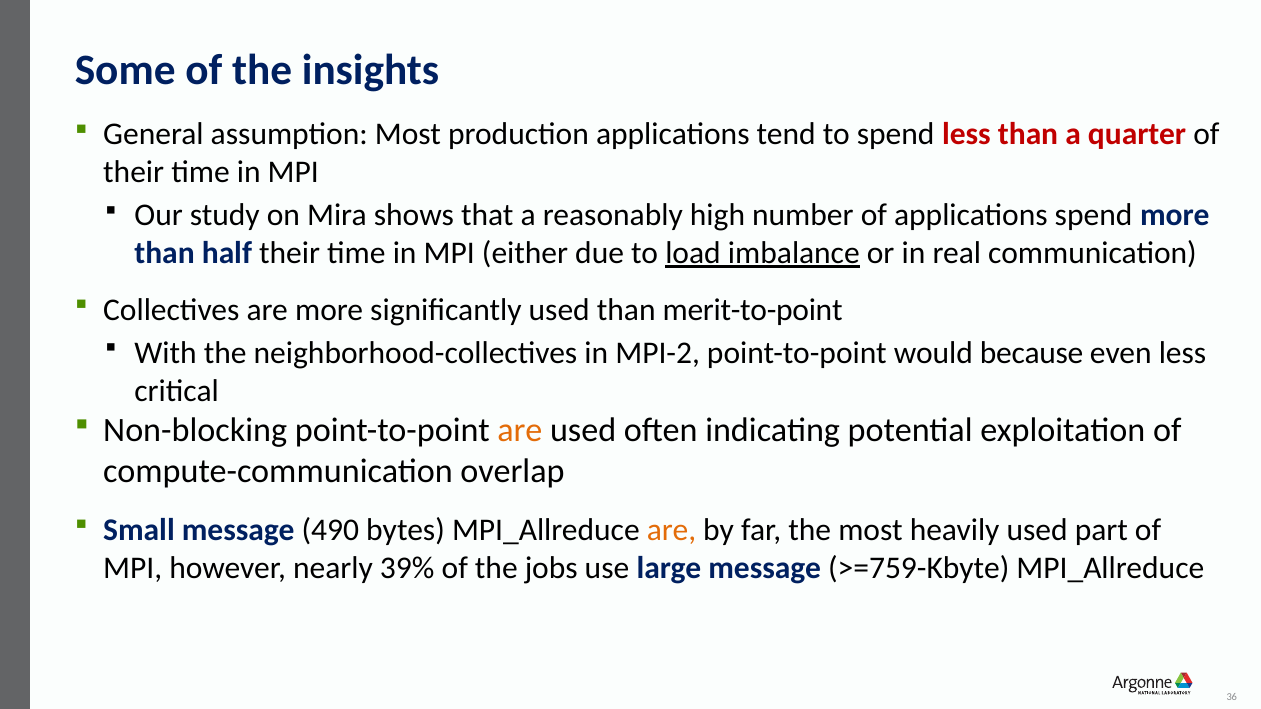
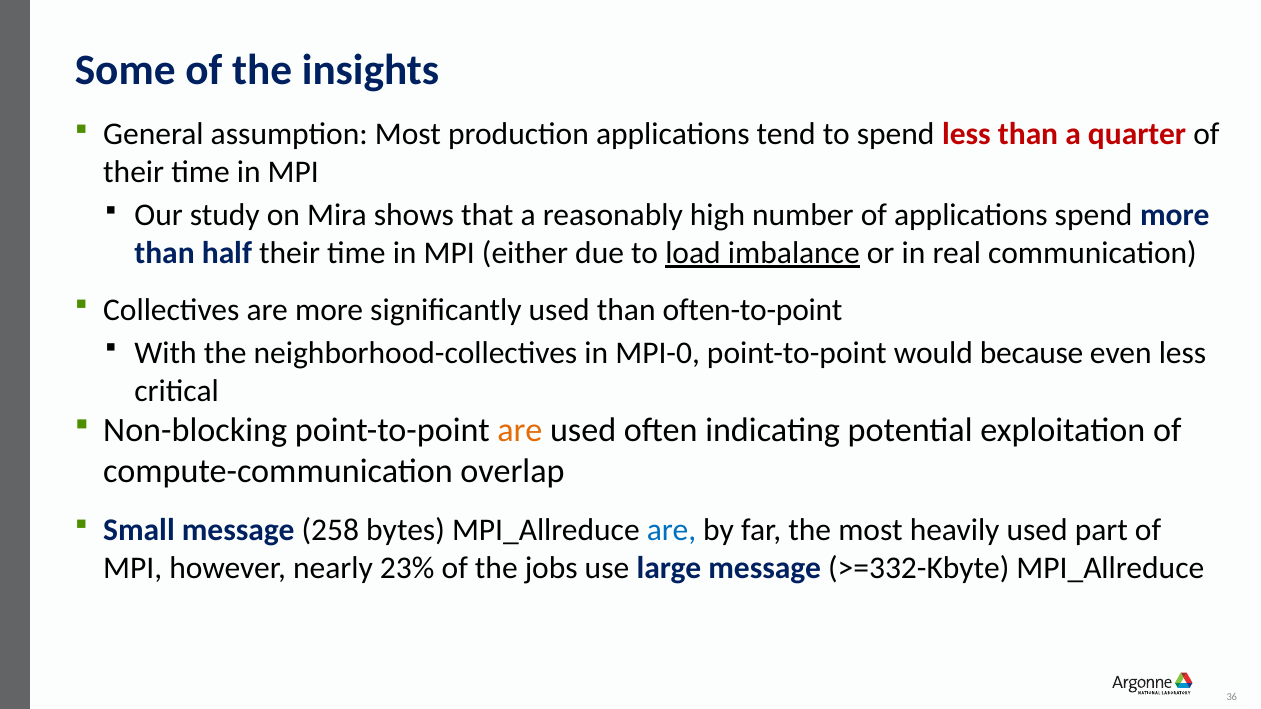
merit-to-point: merit-to-point -> often-to-point
MPI-2: MPI-2 -> MPI-0
490: 490 -> 258
are at (671, 530) colour: orange -> blue
39%: 39% -> 23%
>=759-Kbyte: >=759-Kbyte -> >=332-Kbyte
